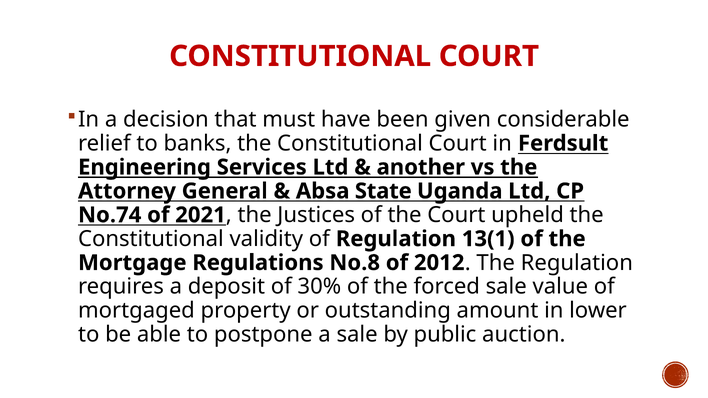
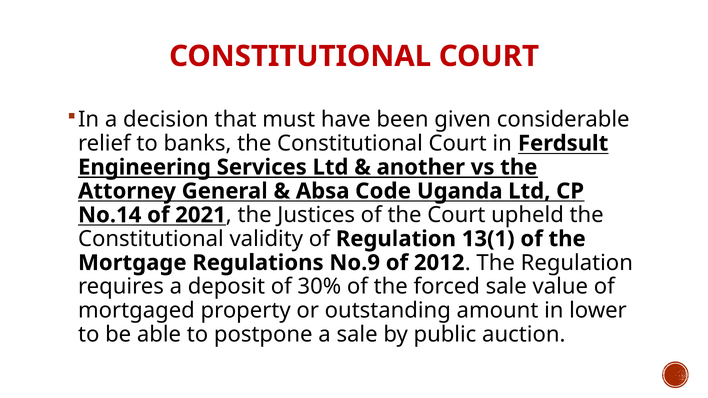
State: State -> Code
No.74: No.74 -> No.14
No.8: No.8 -> No.9
